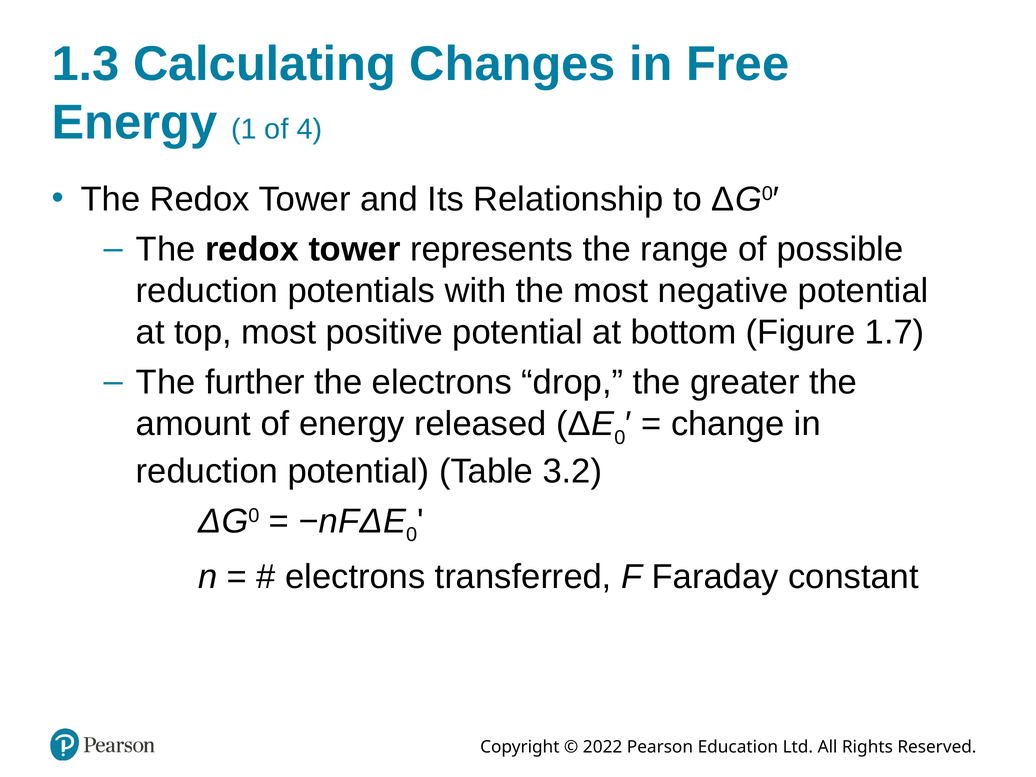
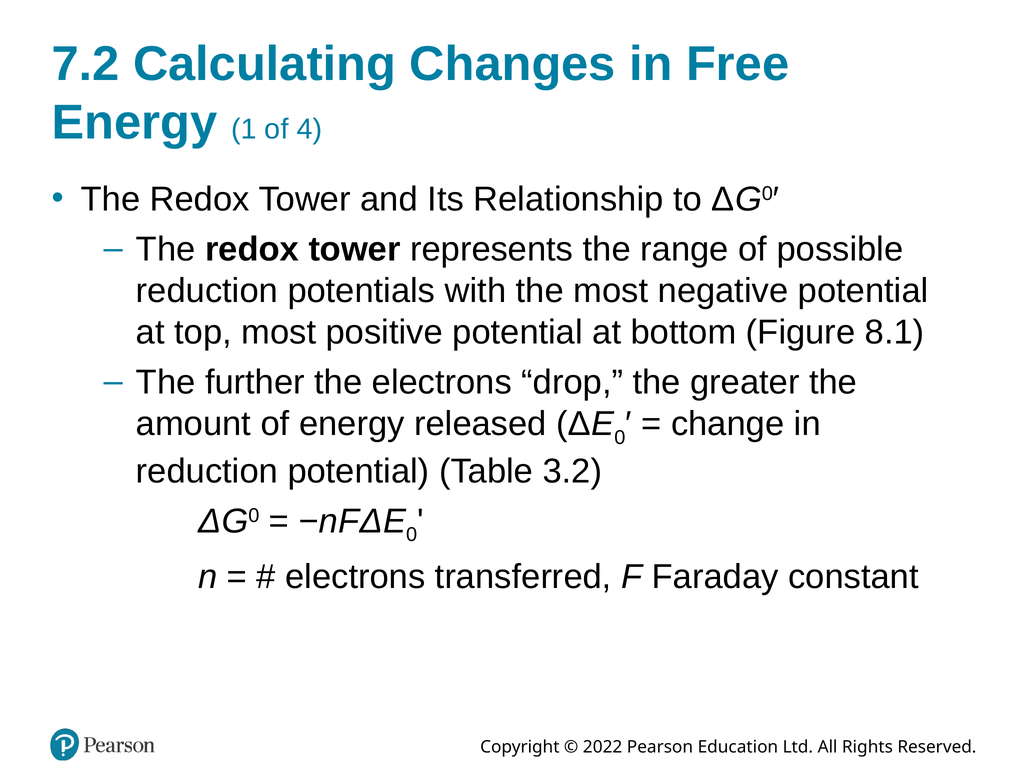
1.3: 1.3 -> 7.2
1.7: 1.7 -> 8.1
